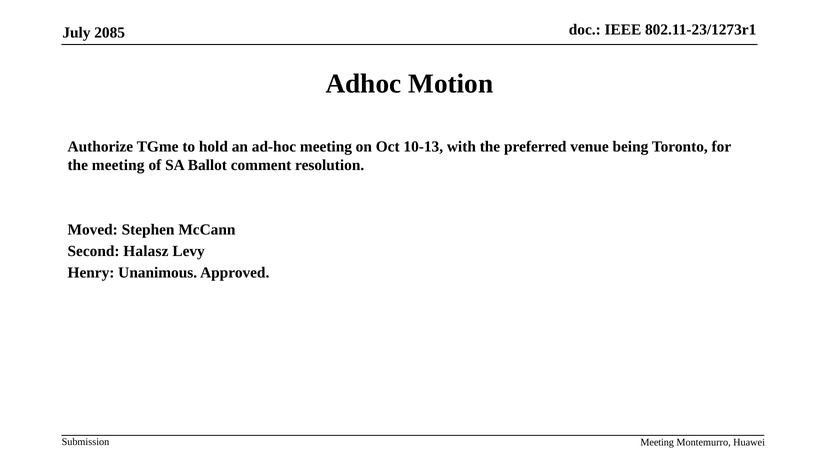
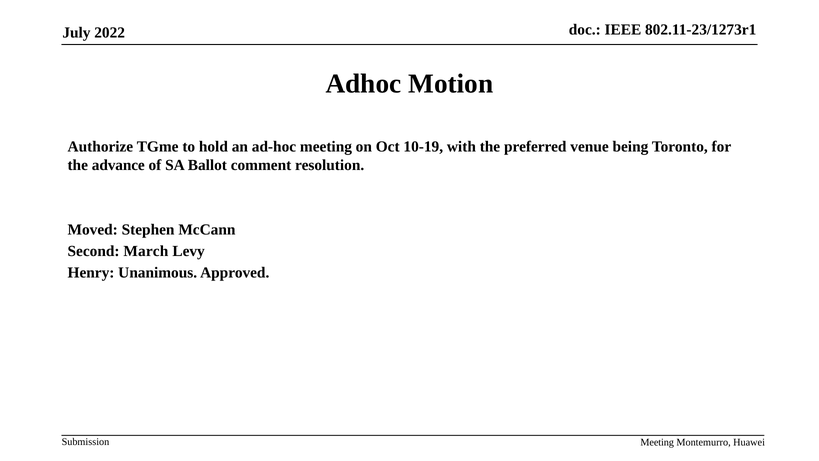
2085: 2085 -> 2022
10-13: 10-13 -> 10-19
the meeting: meeting -> advance
Halasz: Halasz -> March
